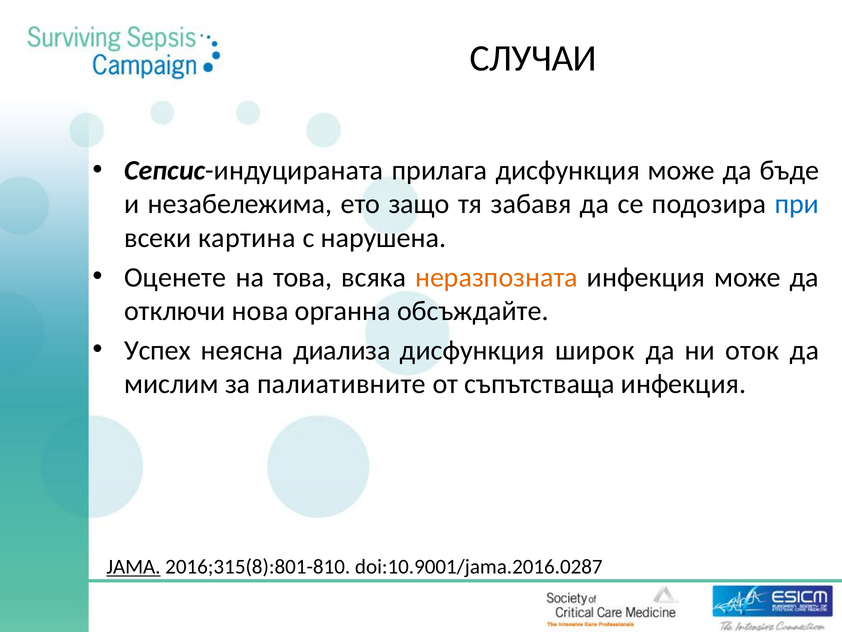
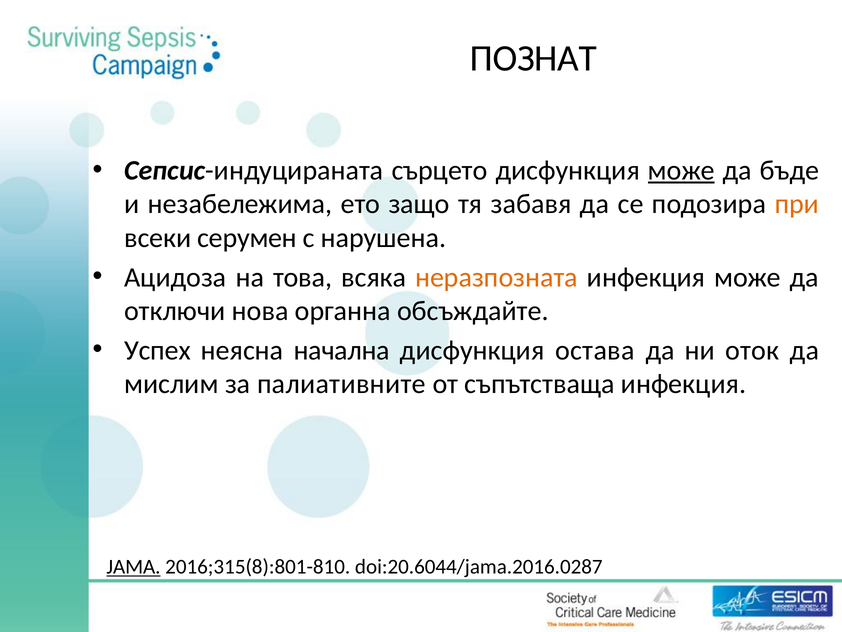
СЛУЧАИ: СЛУЧАИ -> ПОЗНАТ
прилага: прилага -> сърцето
може at (681, 170) underline: none -> present
при colour: blue -> orange
картина: картина -> серумен
Оценете: Оценете -> Ацидоза
диализа: диализа -> начална
широк: широк -> остава
doi:10.9001/jama.2016.0287: doi:10.9001/jama.2016.0287 -> doi:20.6044/jama.2016.0287
